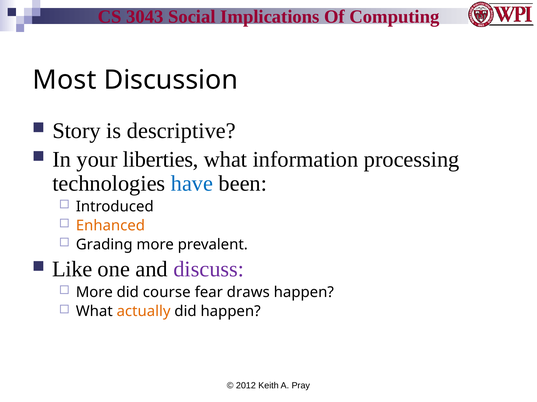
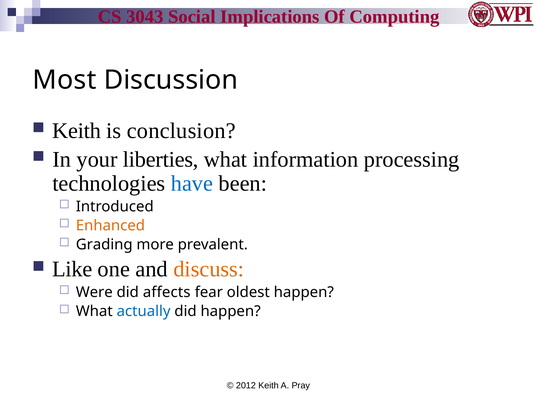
Story at (77, 131): Story -> Keith
descriptive: descriptive -> conclusion
discuss colour: purple -> orange
More at (94, 293): More -> Were
course: course -> affects
draws: draws -> oldest
actually colour: orange -> blue
